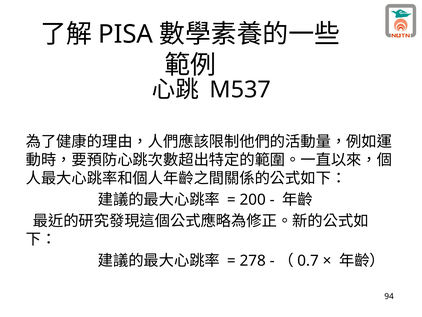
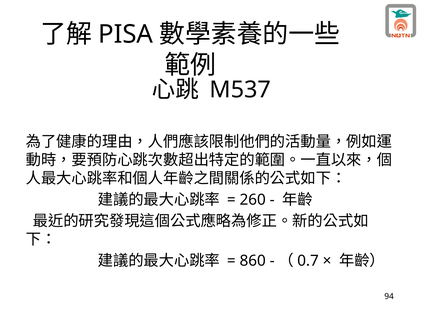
200: 200 -> 260
278: 278 -> 860
